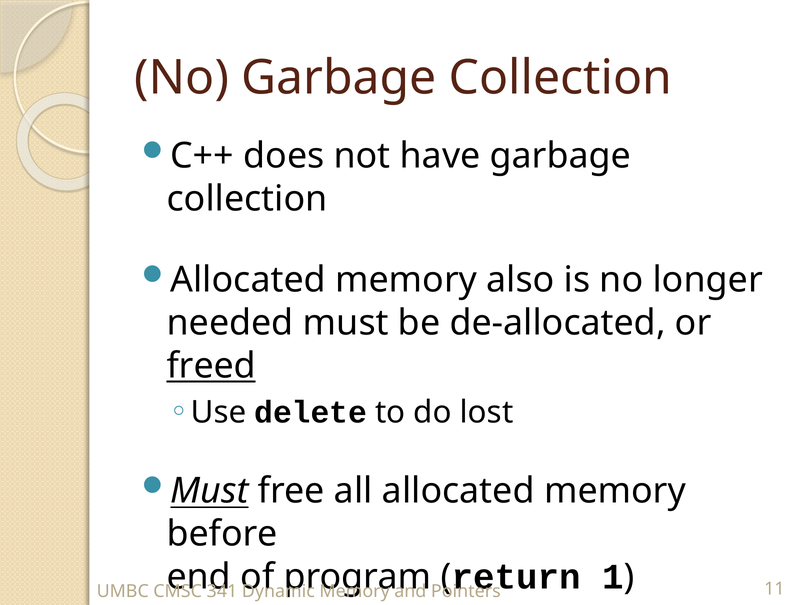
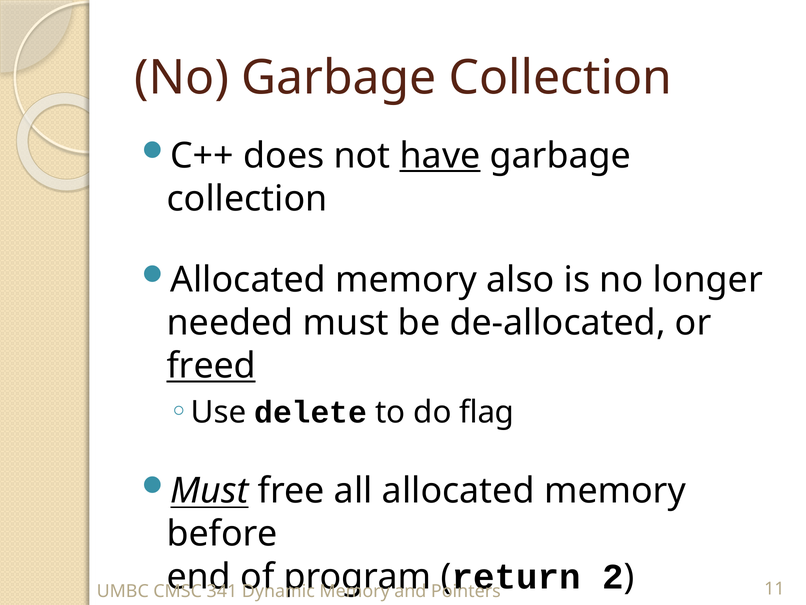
have underline: none -> present
lost: lost -> flag
1: 1 -> 2
